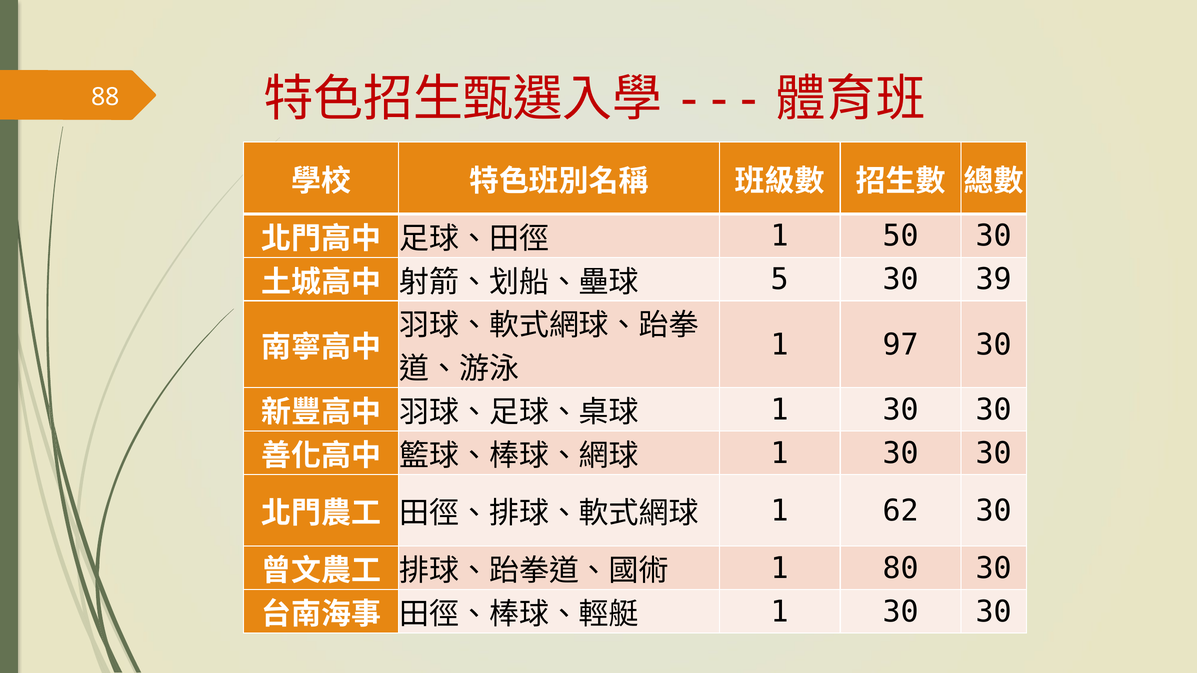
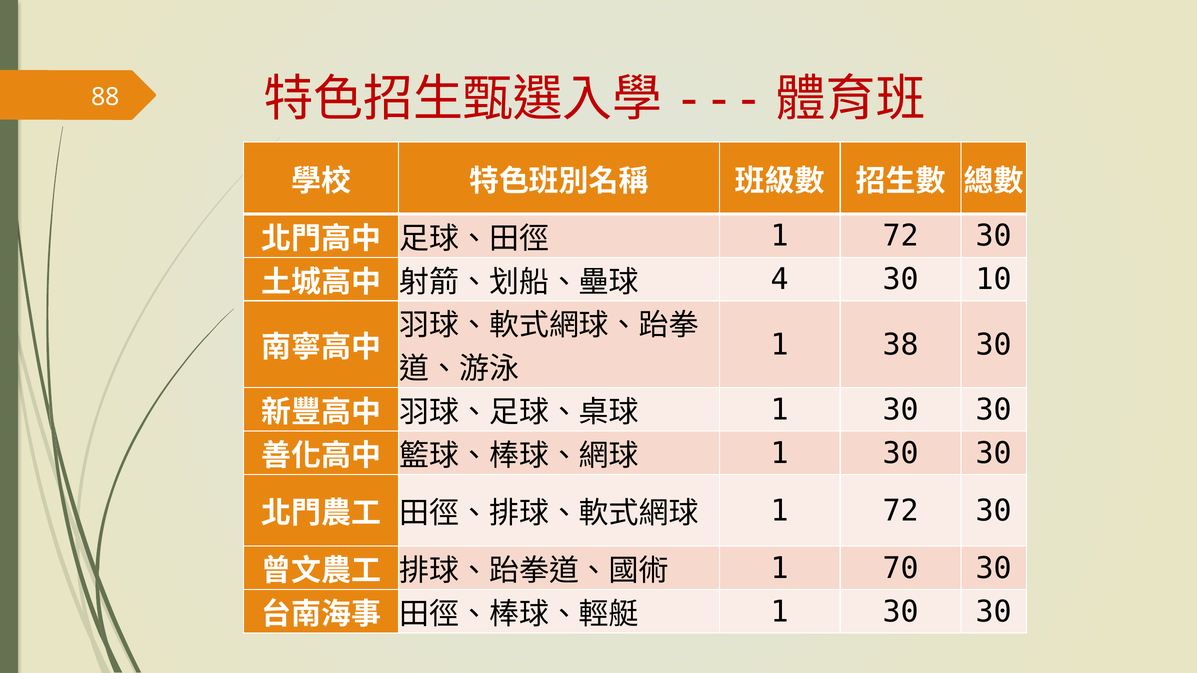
50 at (901, 236): 50 -> 72
5: 5 -> 4
39: 39 -> 10
97: 97 -> 38
62 at (901, 511): 62 -> 72
80: 80 -> 70
